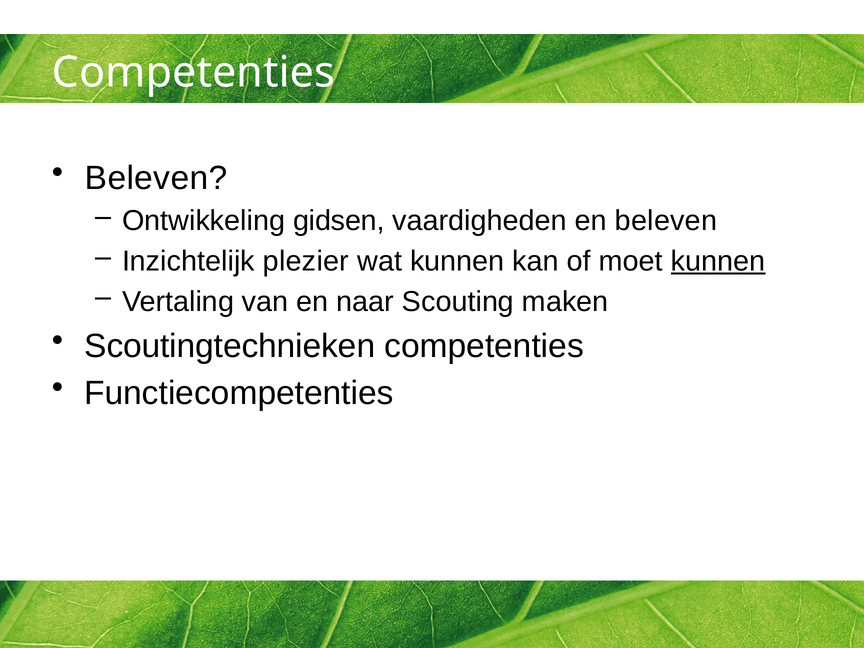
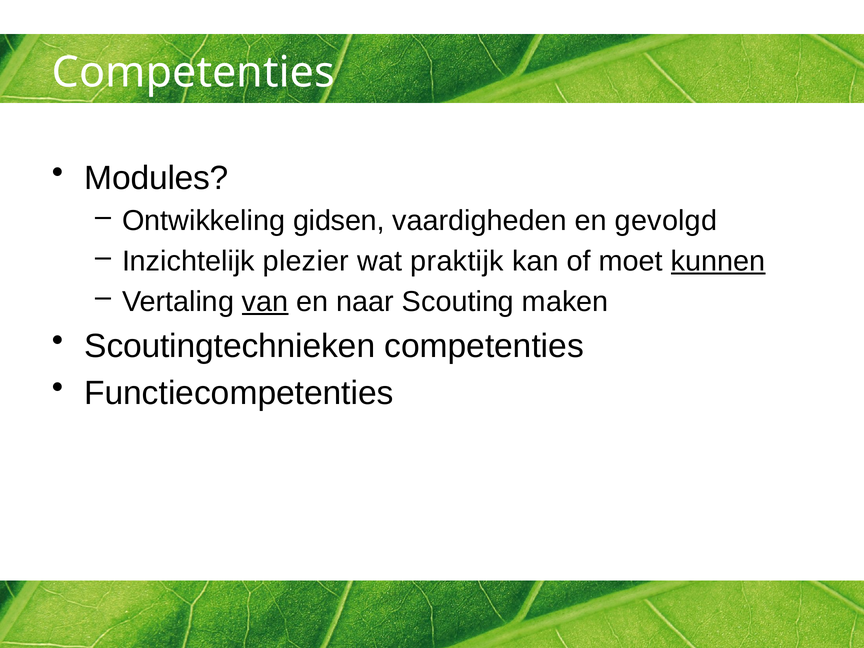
Beleven at (156, 178): Beleven -> Modules
en beleven: beleven -> gevolgd
wat kunnen: kunnen -> praktijk
van underline: none -> present
